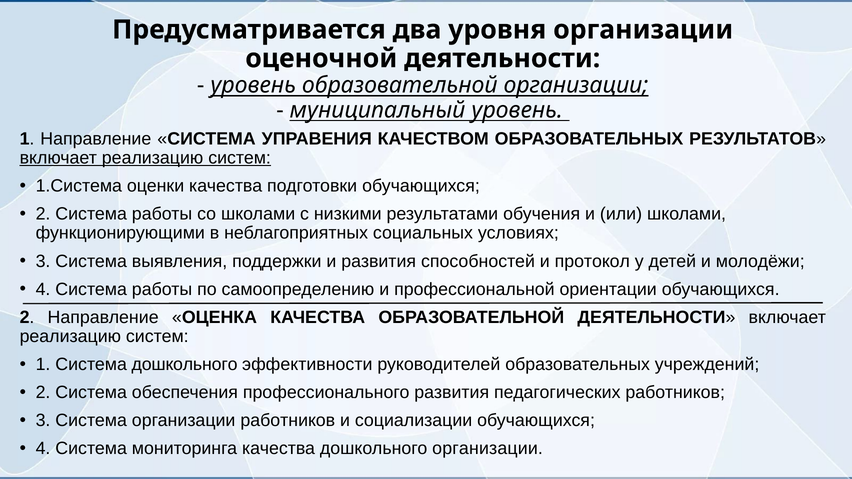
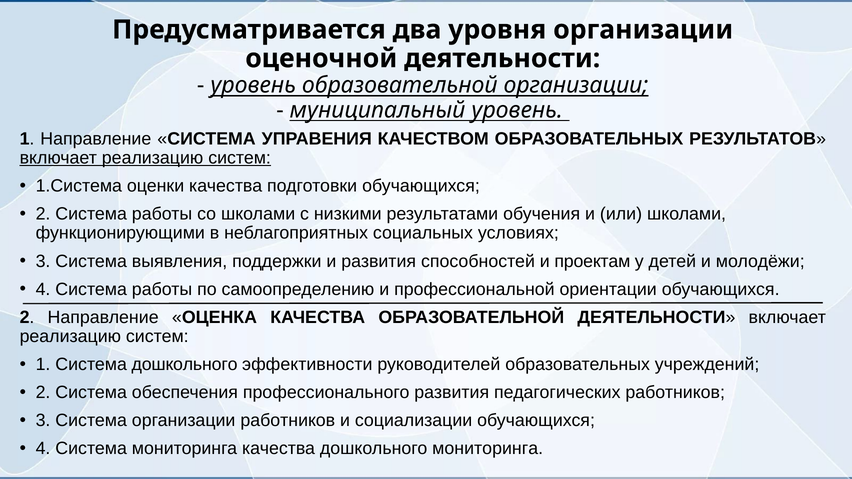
протокол: протокол -> проектам
дошкольного организации: организации -> мониторинга
